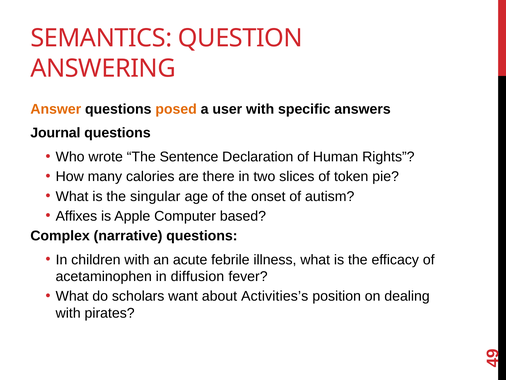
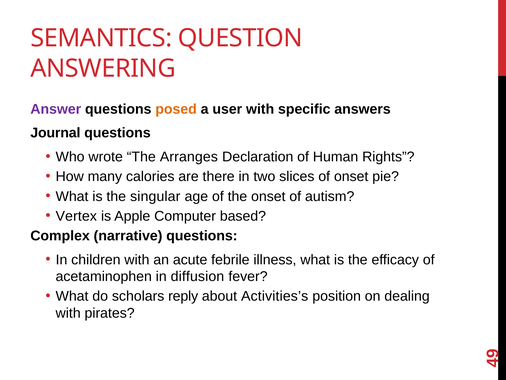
Answer colour: orange -> purple
Sentence: Sentence -> Arranges
of token: token -> onset
Affixes: Affixes -> Vertex
want: want -> reply
